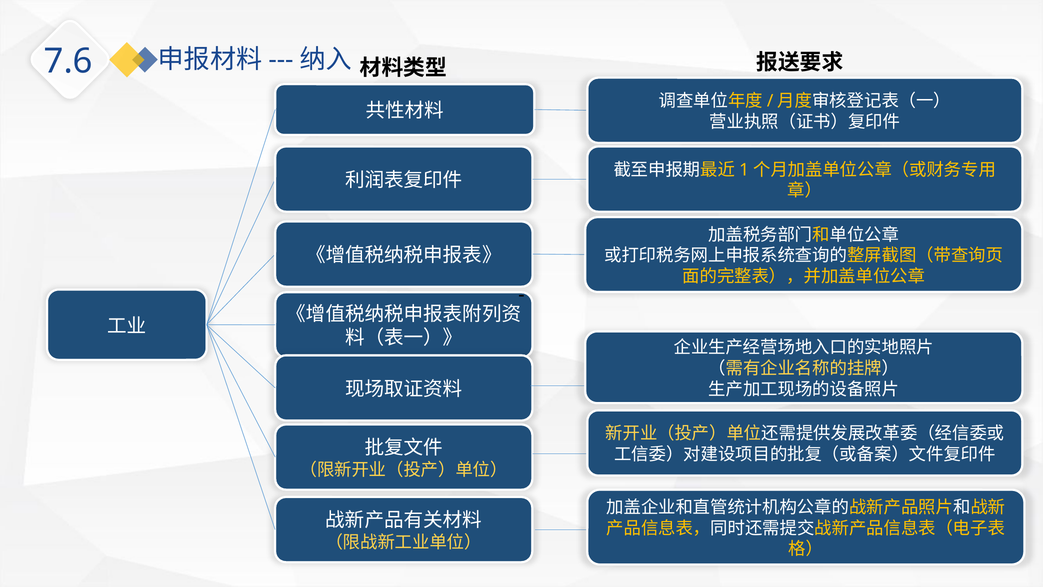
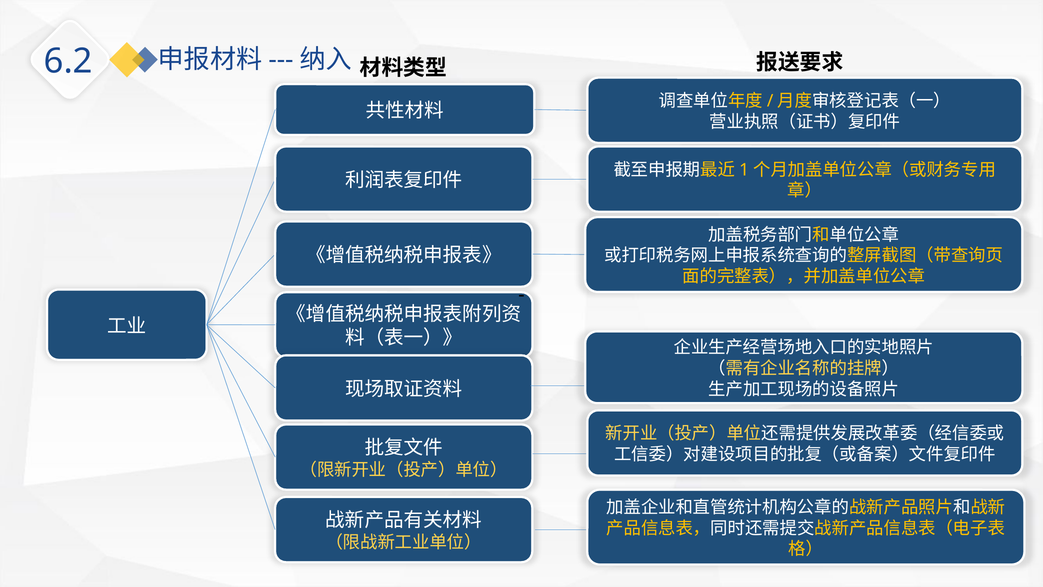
7.6: 7.6 -> 6.2
